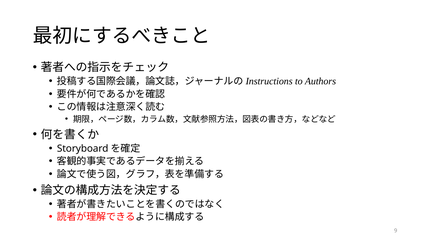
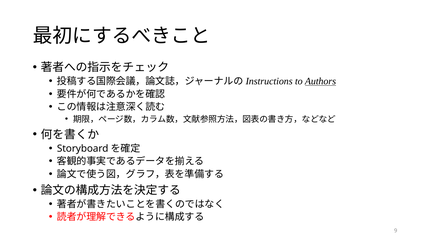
Authors underline: none -> present
